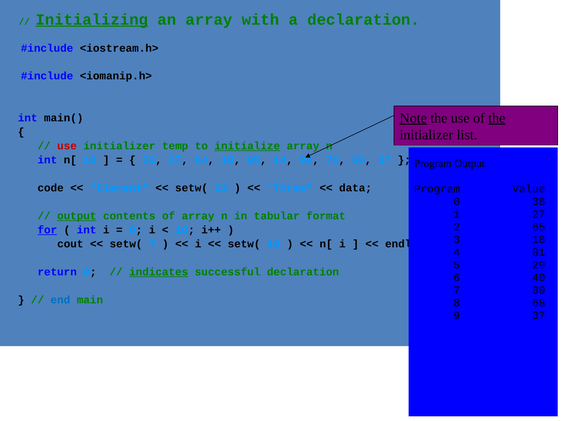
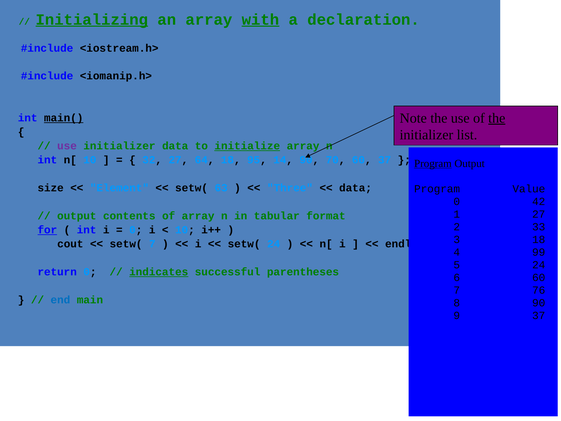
with underline: none -> present
Note underline: present -> none
main( underline: none -> present
use at (67, 146) colour: red -> purple
initializer temp: temp -> data
Program at (433, 163) underline: none -> present
code: code -> size
23: 23 -> 63
38: 38 -> 42
output at (77, 216) underline: present -> none
65: 65 -> 33
setw( 18: 18 -> 24
81: 81 -> 99
5 29: 29 -> 24
successful declaration: declaration -> parentheses
6 40: 40 -> 60
80: 80 -> 76
8 68: 68 -> 90
